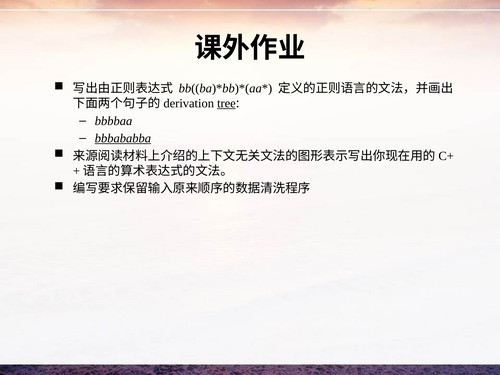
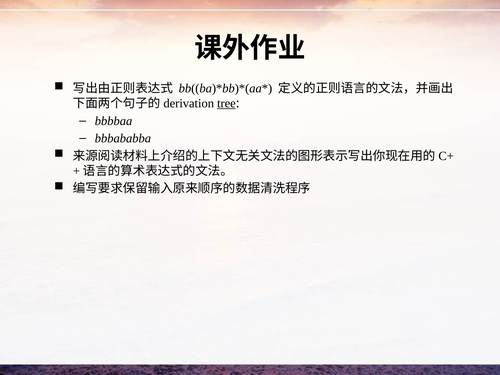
bbbababba underline: present -> none
